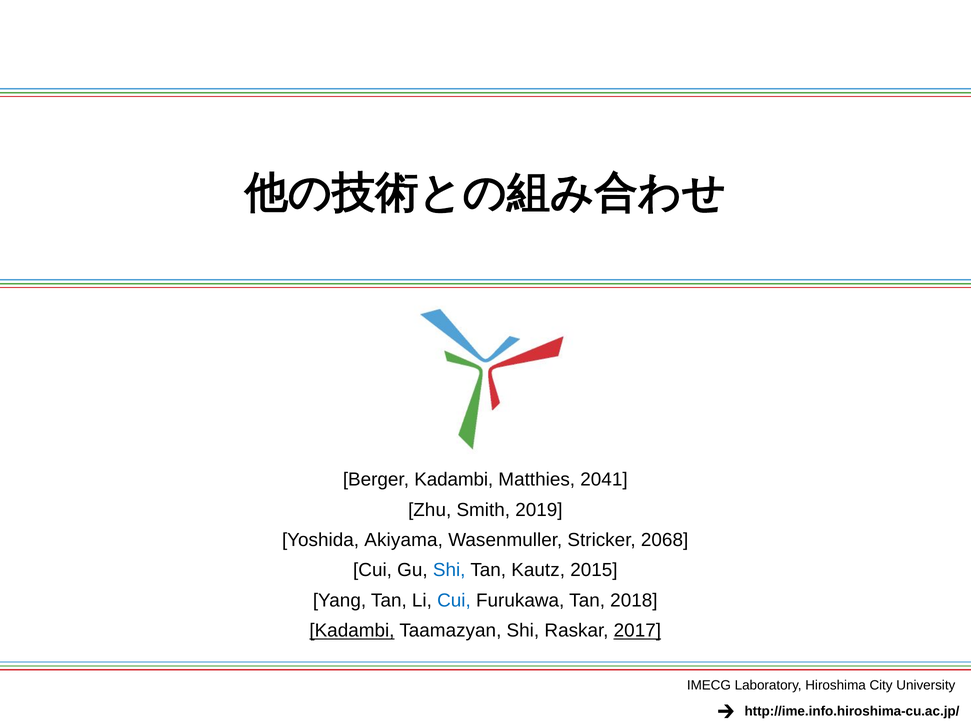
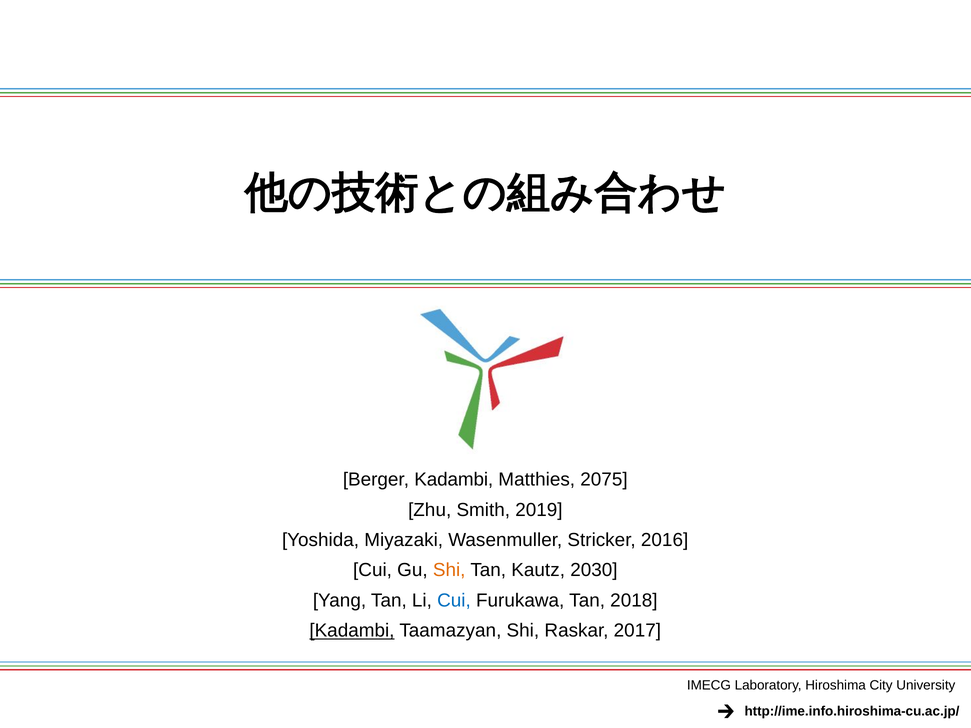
2041: 2041 -> 2075
Akiyama: Akiyama -> Miyazaki
2068: 2068 -> 2016
Shi at (449, 570) colour: blue -> orange
2015: 2015 -> 2030
2017 underline: present -> none
